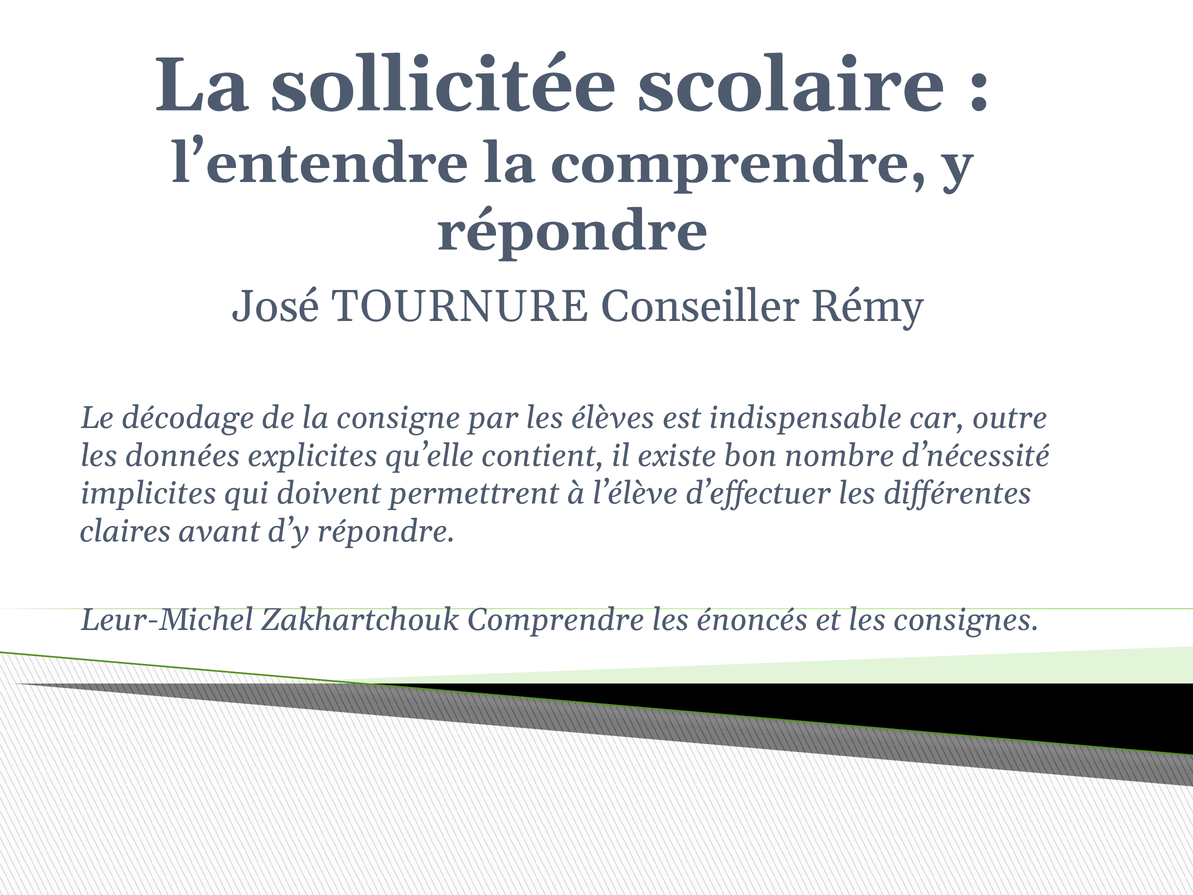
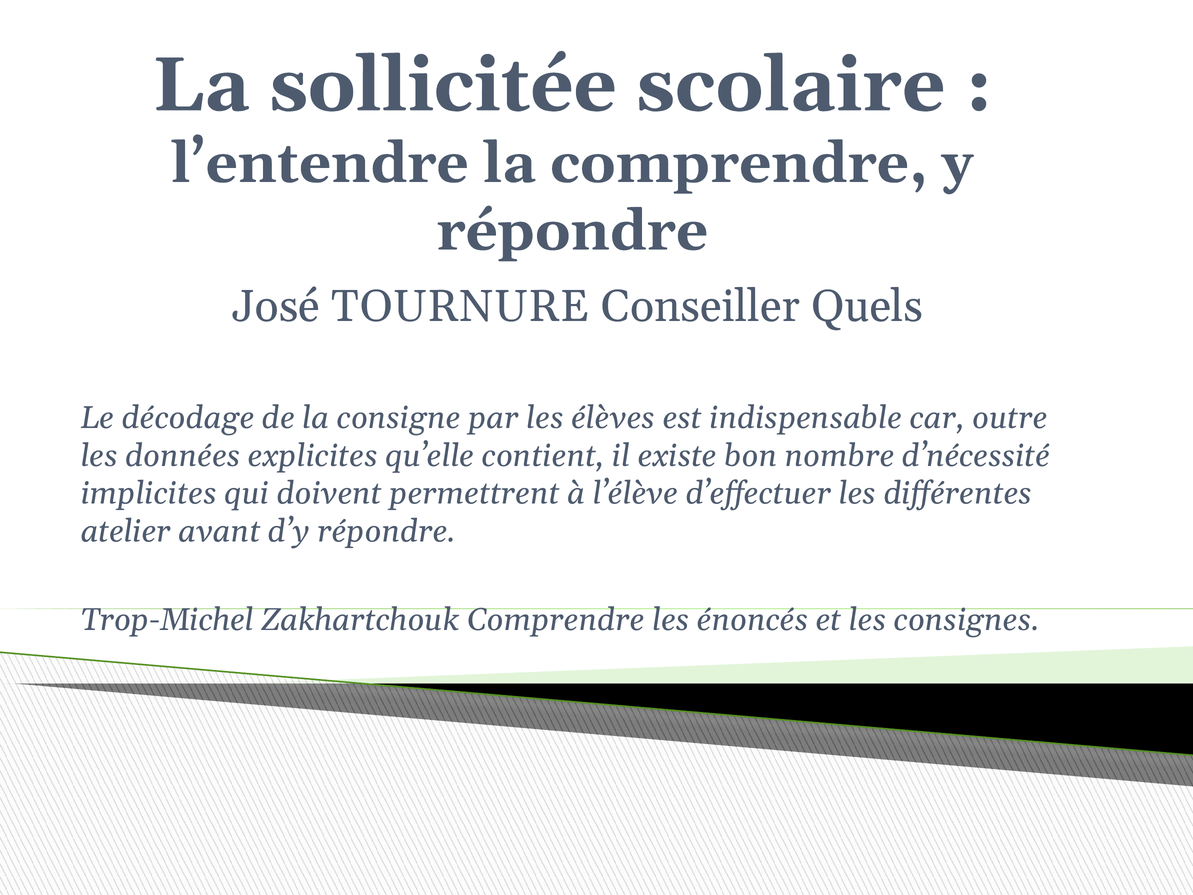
Rémy: Rémy -> Quels
claires: claires -> atelier
Leur-Michel: Leur-Michel -> Trop-Michel
